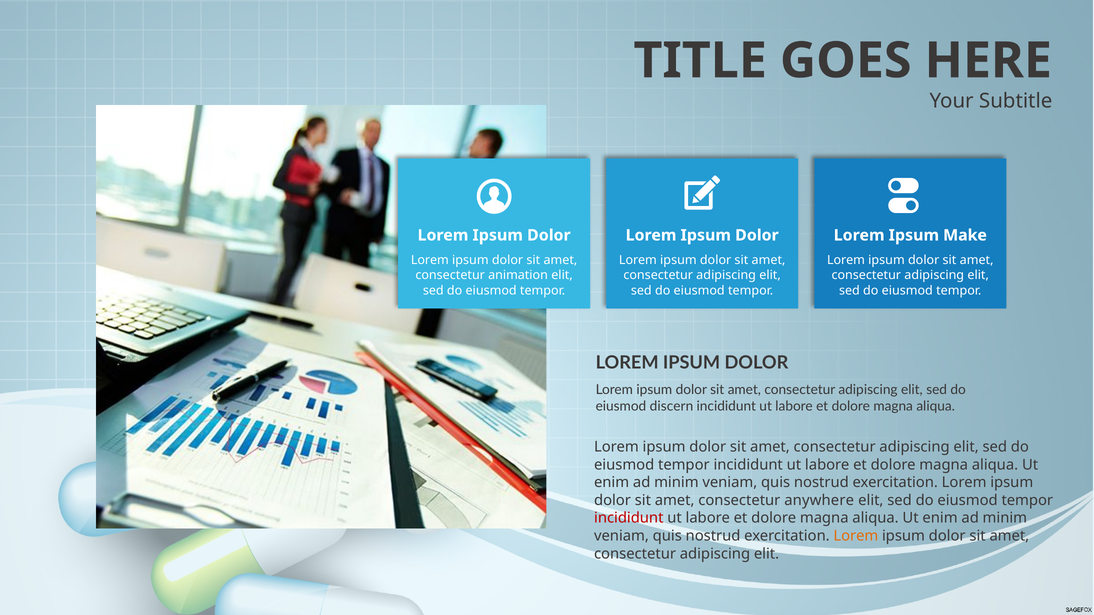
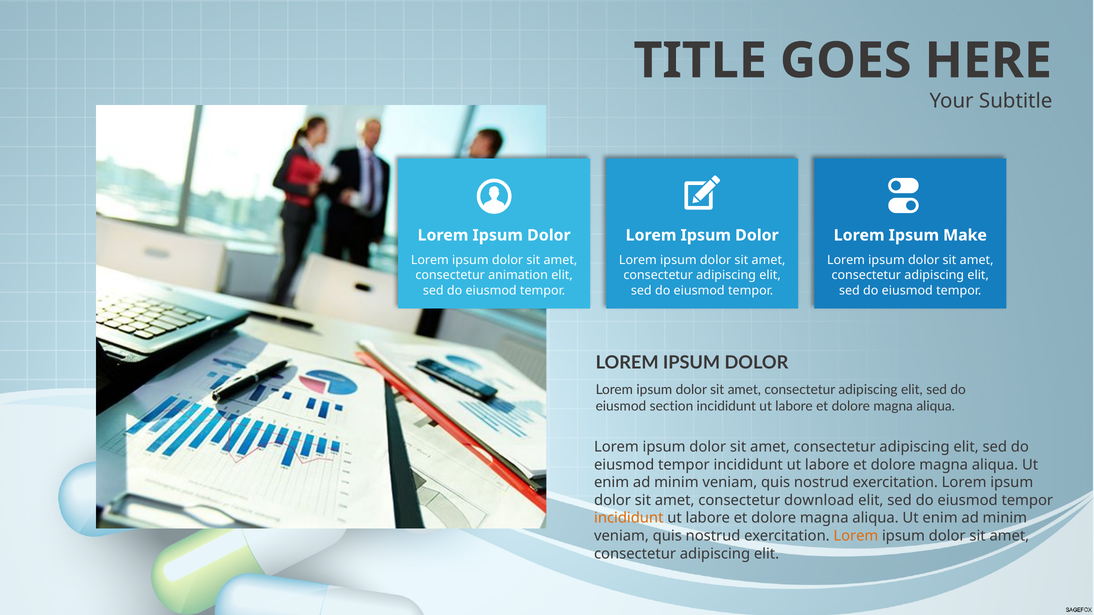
discern: discern -> section
anywhere: anywhere -> download
incididunt at (629, 518) colour: red -> orange
